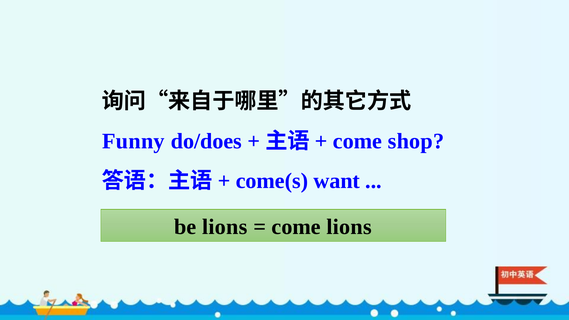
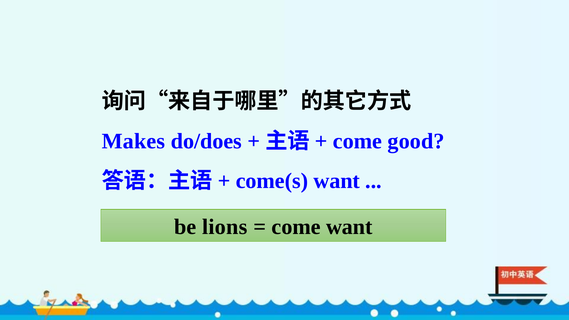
Funny: Funny -> Makes
shop: shop -> good
come lions: lions -> want
